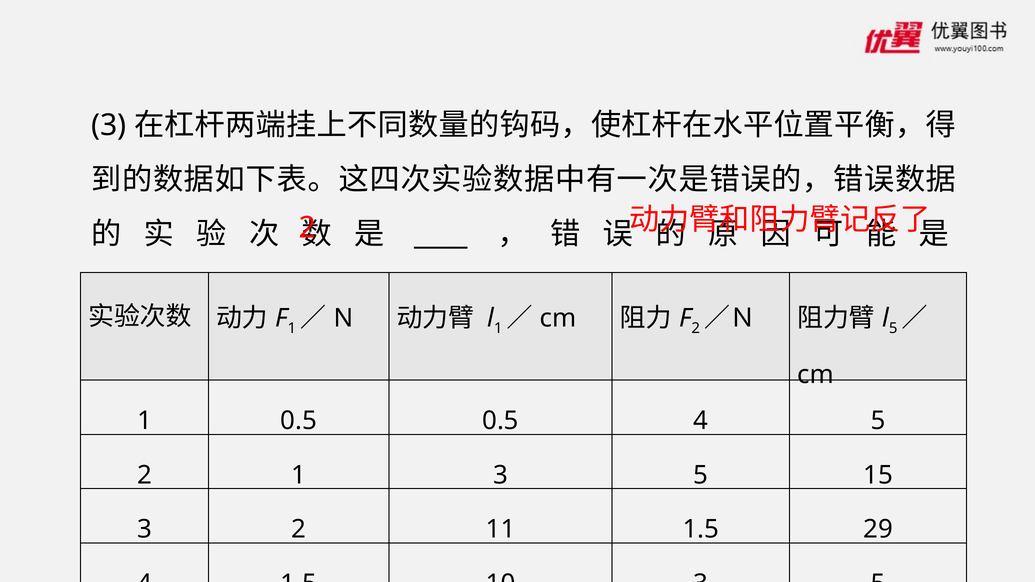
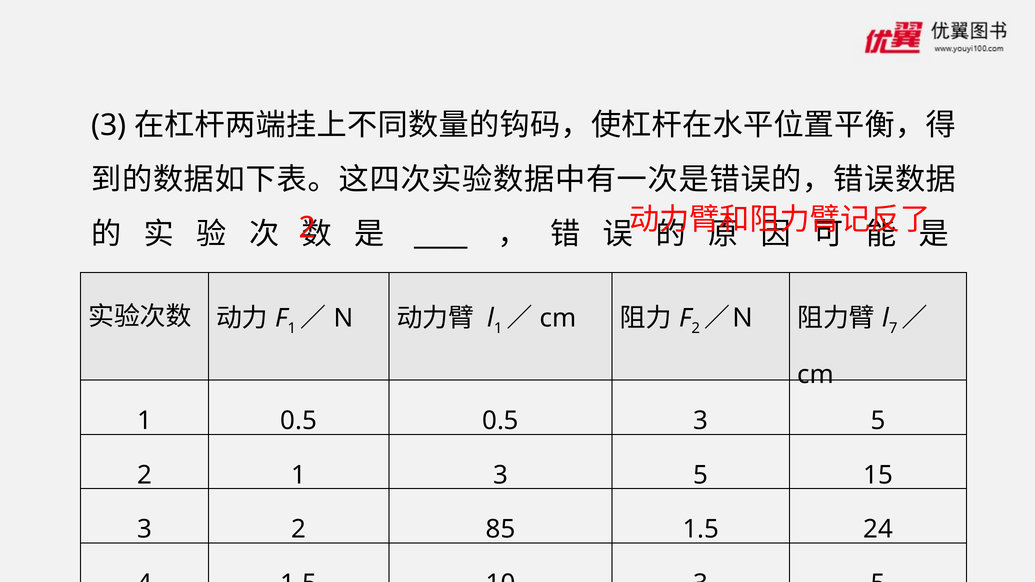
5 at (893, 329): 5 -> 7
0.5 4: 4 -> 3
11: 11 -> 85
29: 29 -> 24
